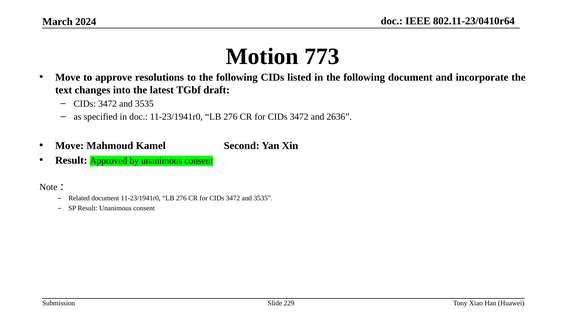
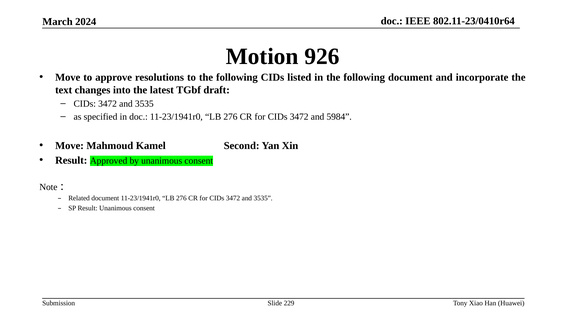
773: 773 -> 926
2636: 2636 -> 5984
